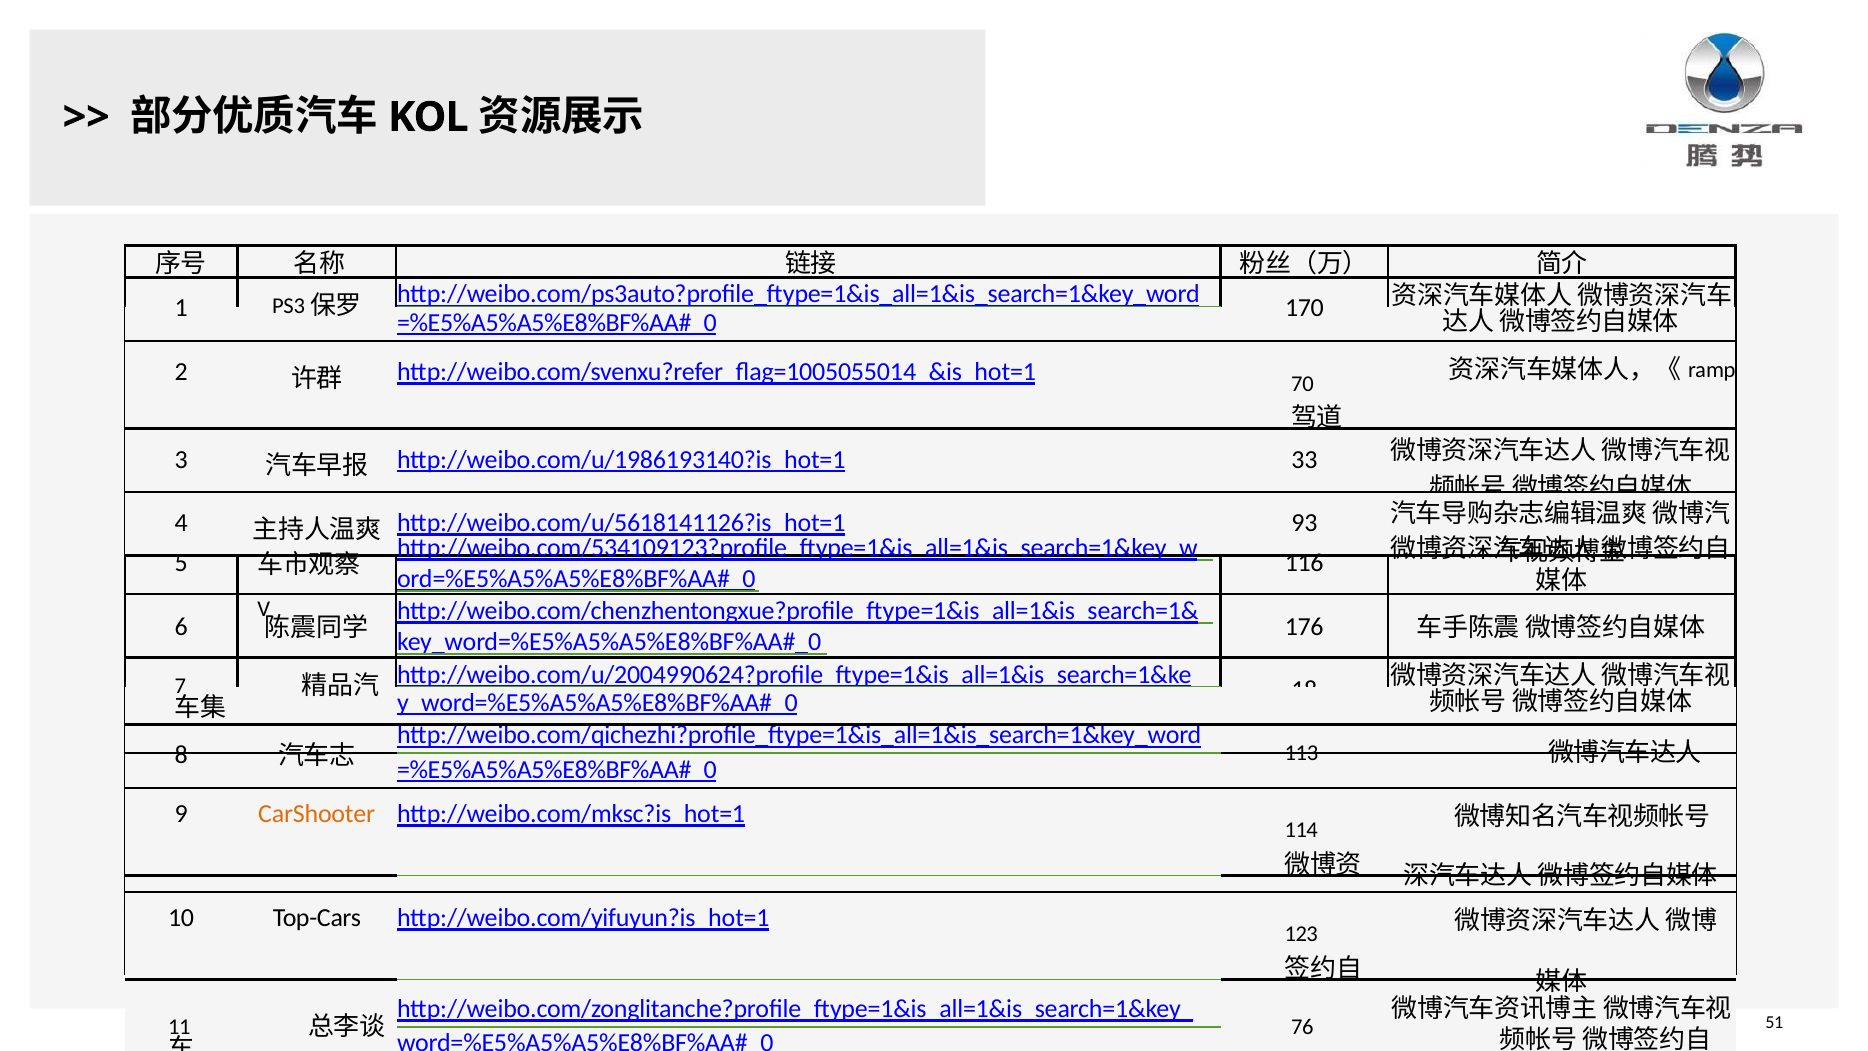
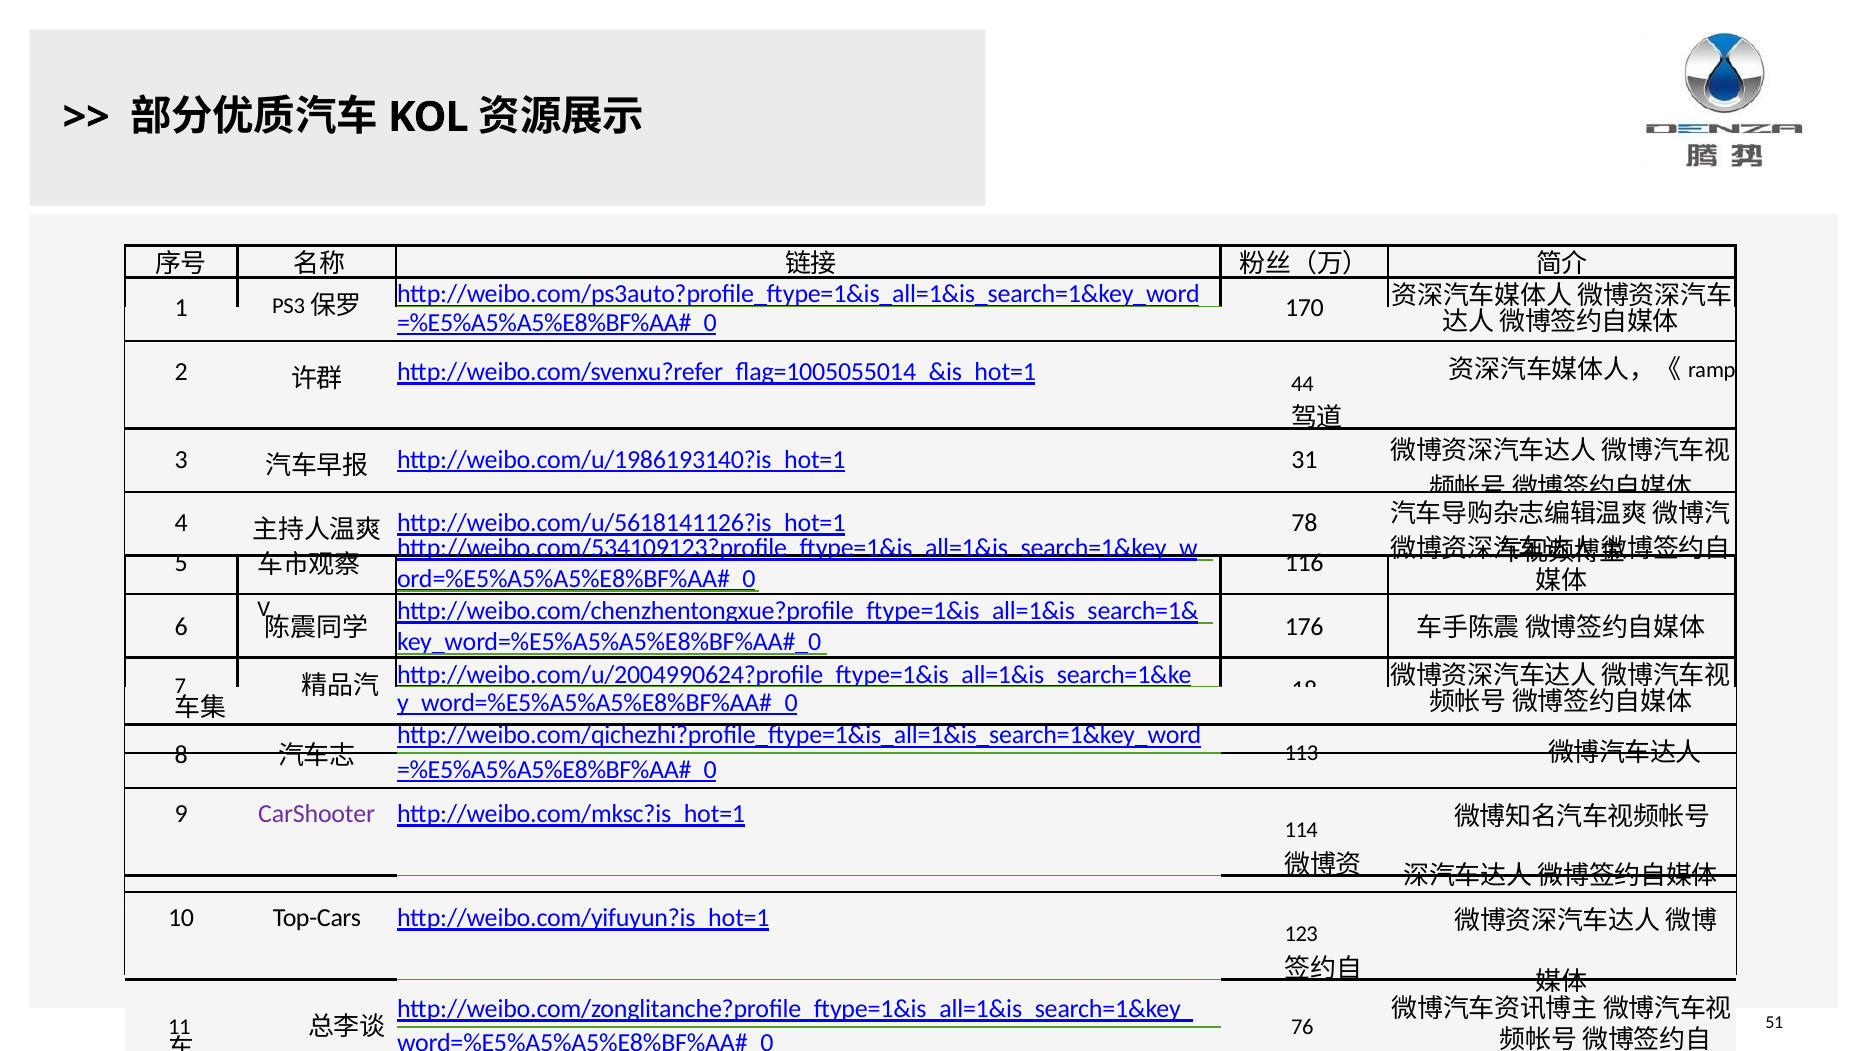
70: 70 -> 44
33: 33 -> 31
93: 93 -> 78
CarShooter colour: orange -> purple
